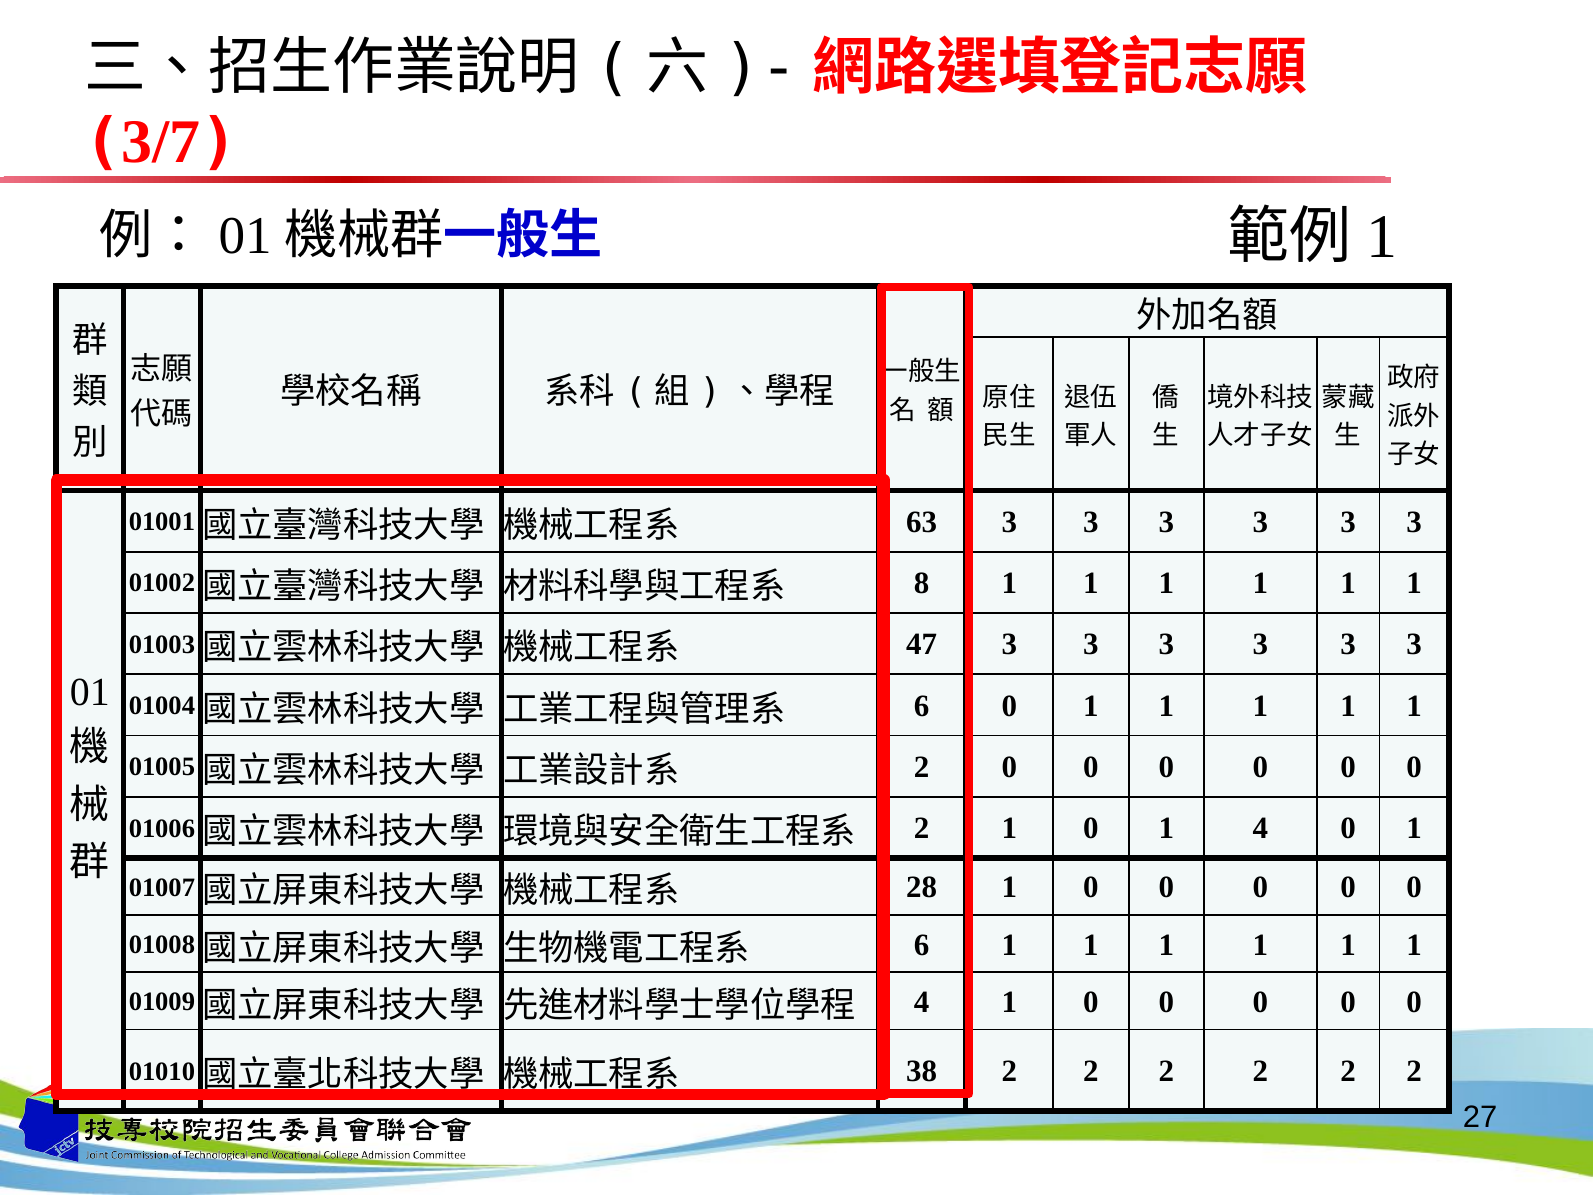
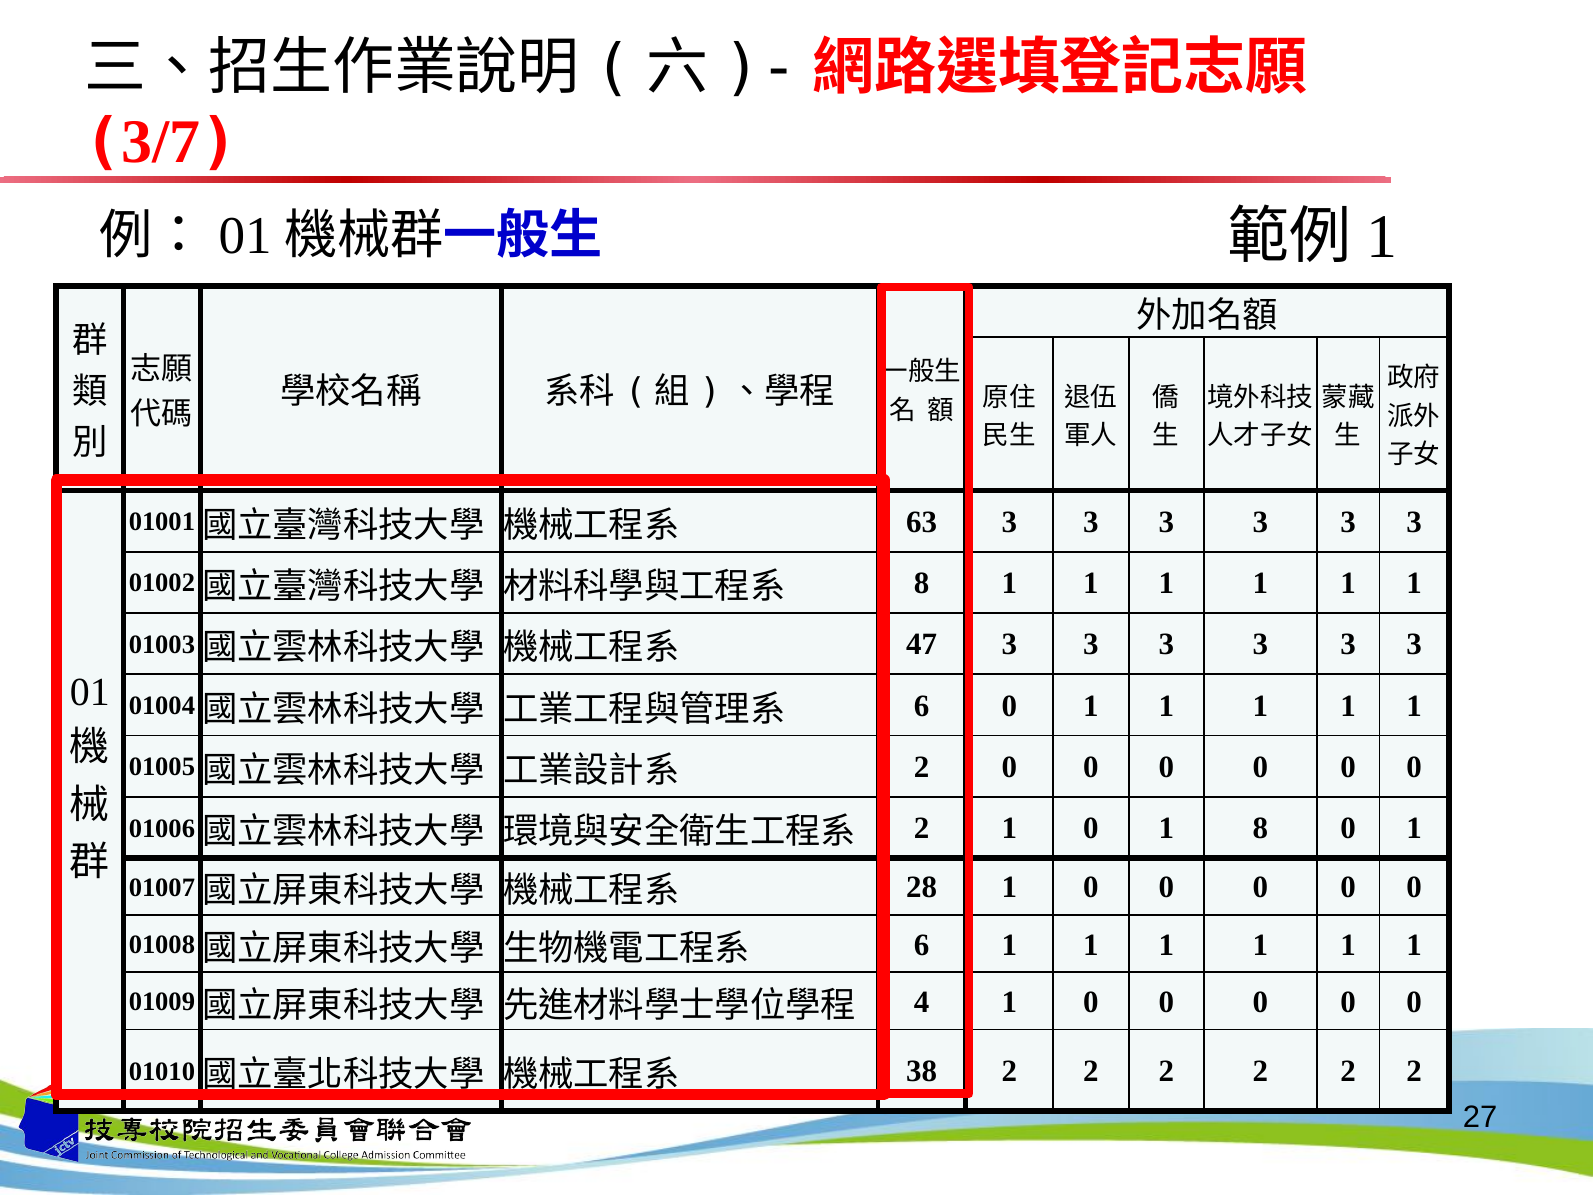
1 4: 4 -> 8
